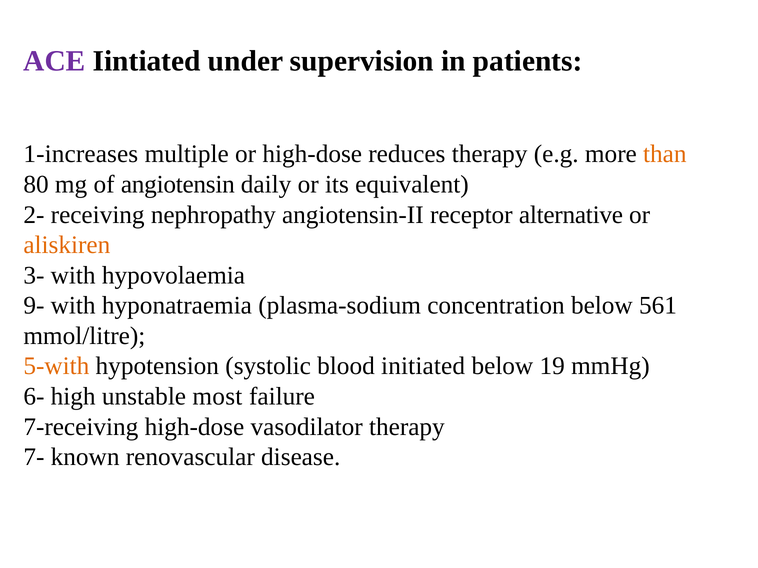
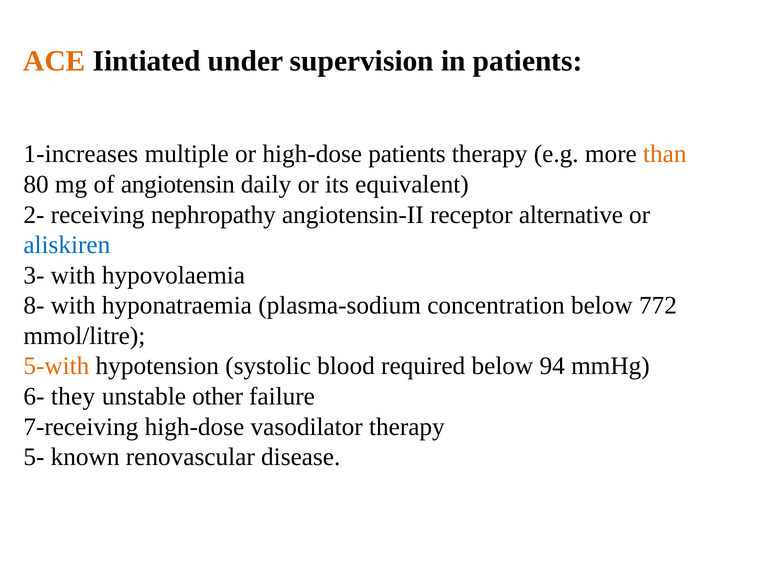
ACE colour: purple -> orange
high-dose reduces: reduces -> patients
aliskiren colour: orange -> blue
9-: 9- -> 8-
561: 561 -> 772
initiated: initiated -> required
19: 19 -> 94
high: high -> they
most: most -> other
7-: 7- -> 5-
